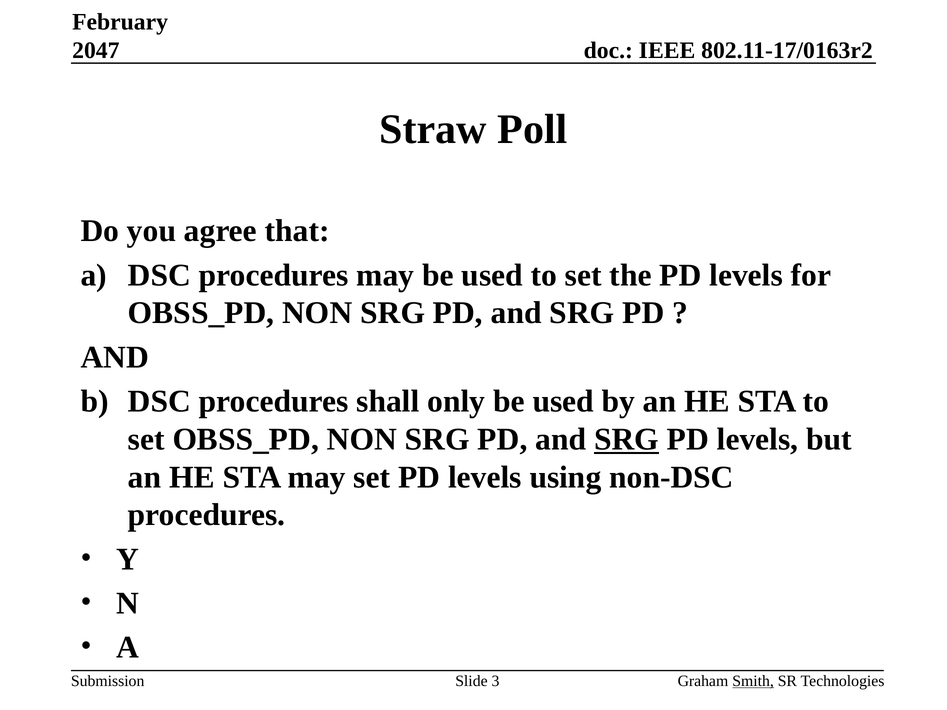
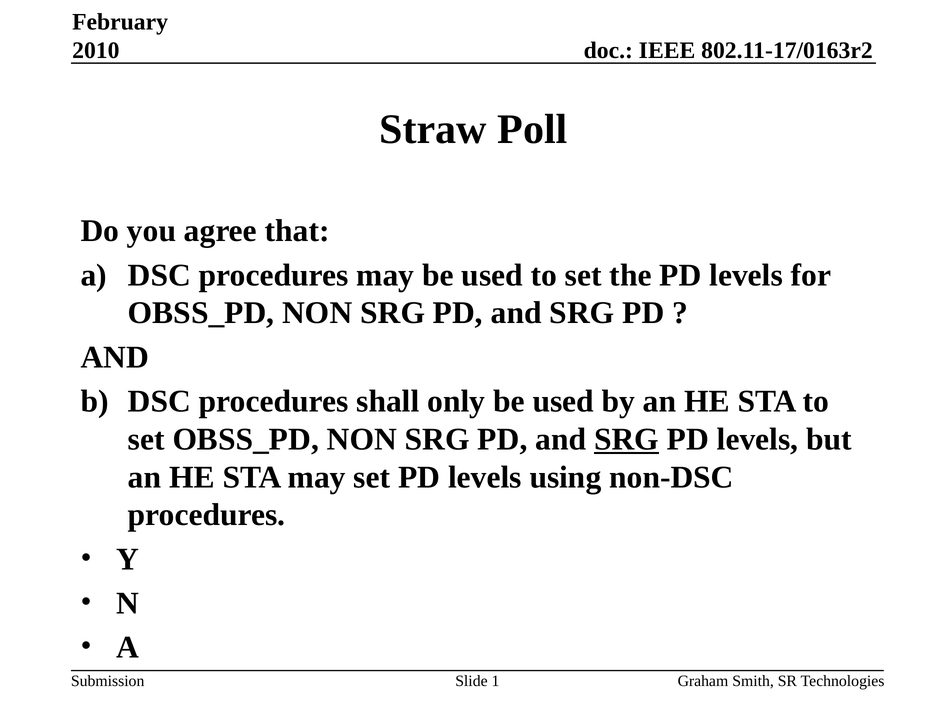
2047: 2047 -> 2010
3: 3 -> 1
Smith underline: present -> none
